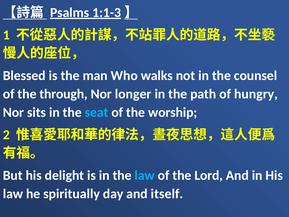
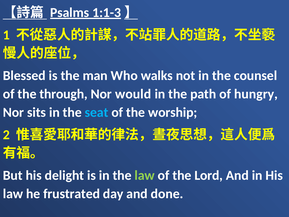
longer: longer -> would
law at (145, 175) colour: light blue -> light green
spiritually: spiritually -> frustrated
itself: itself -> done
